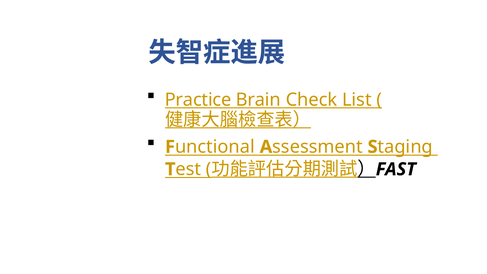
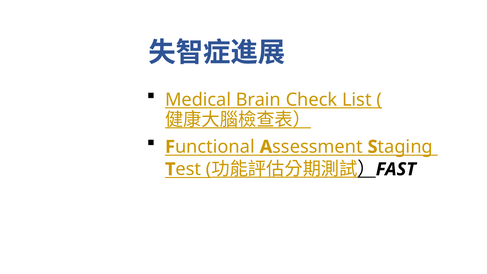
Practice: Practice -> Medical
